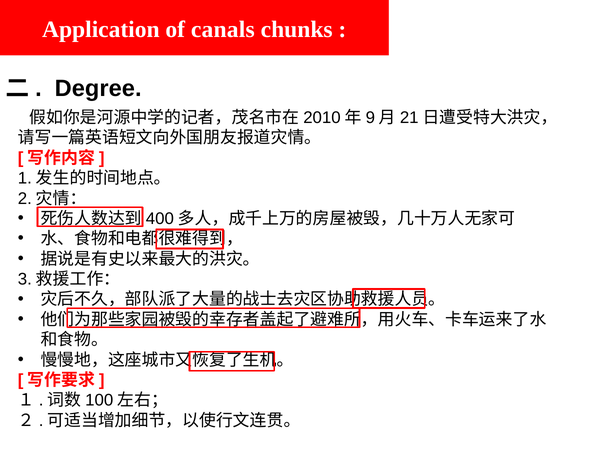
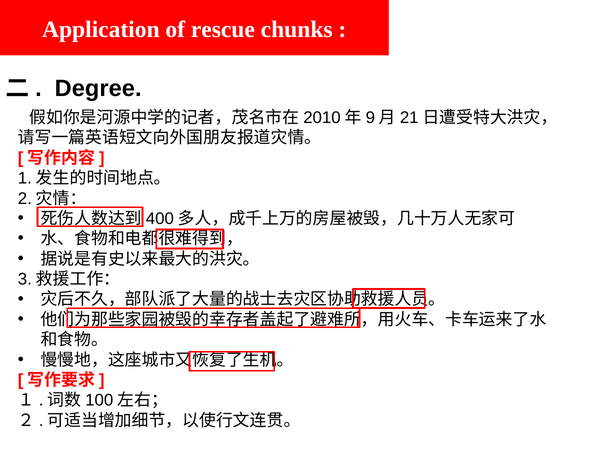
canals: canals -> rescue
